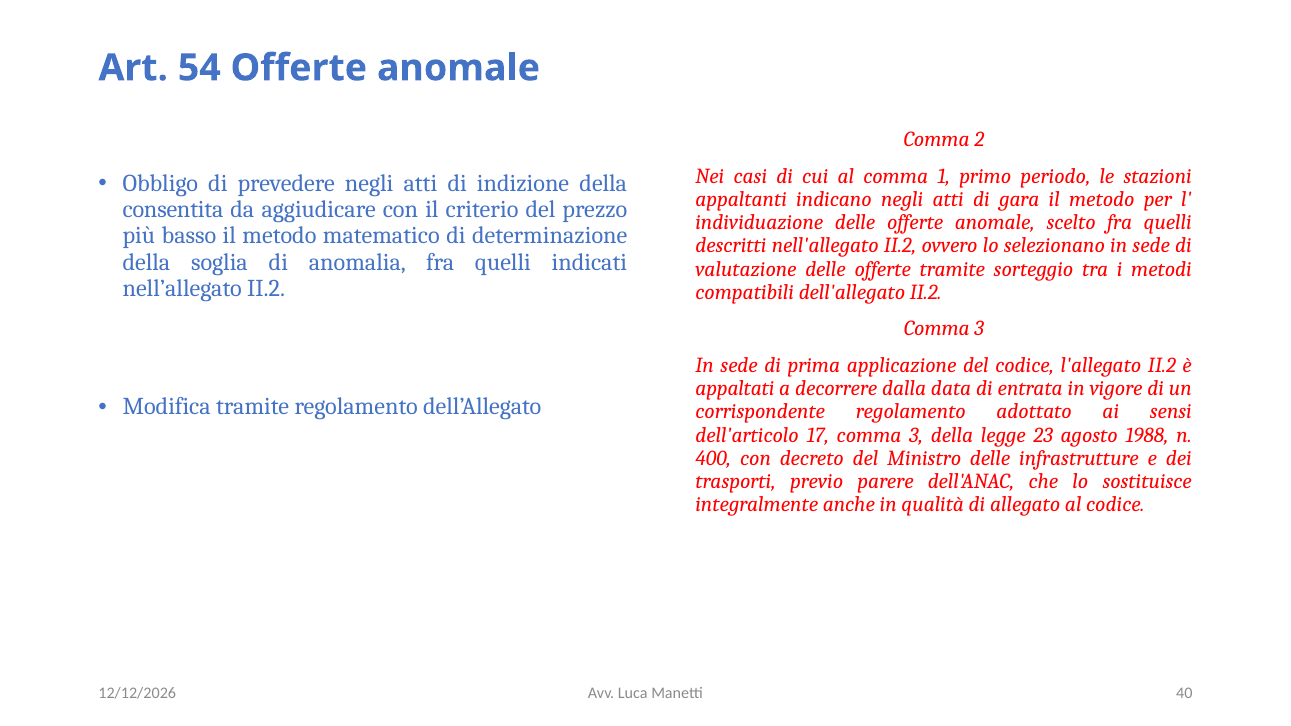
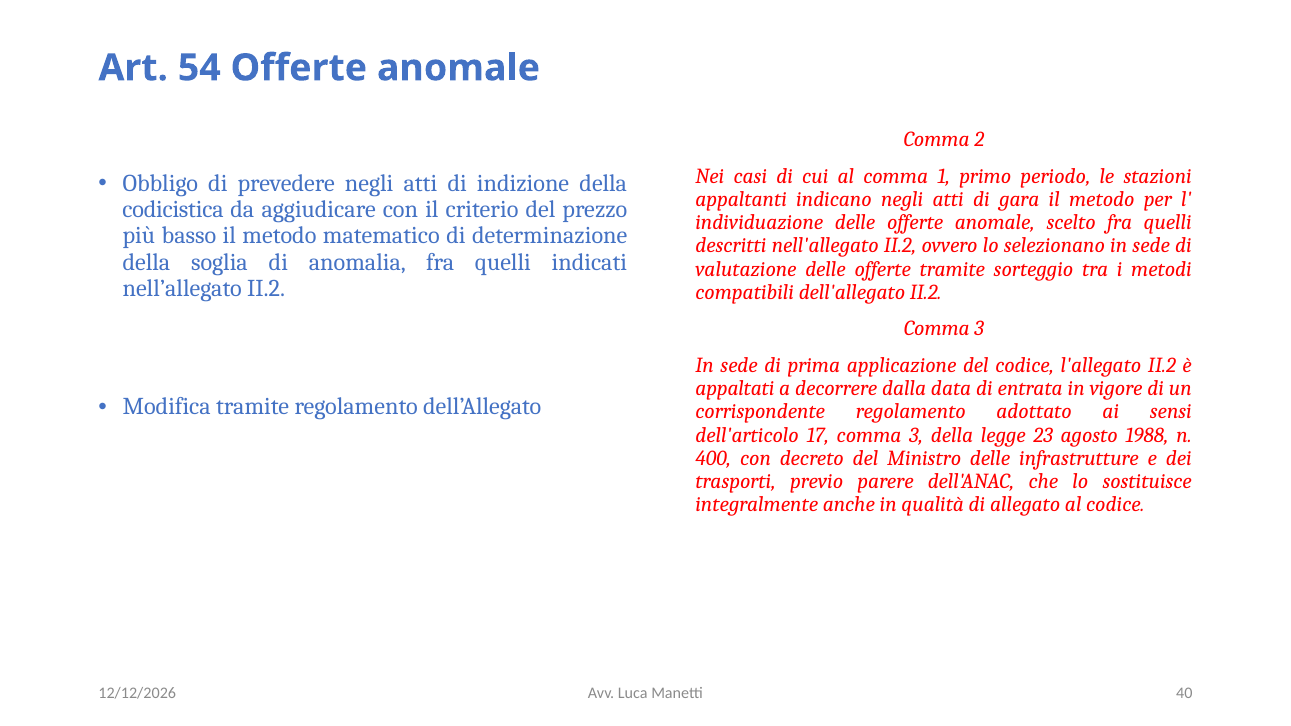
consentita: consentita -> codicistica
